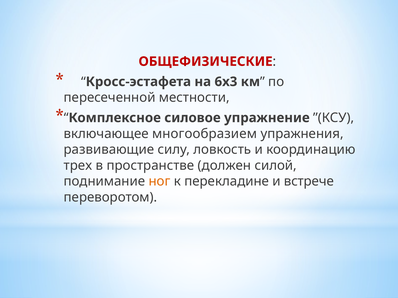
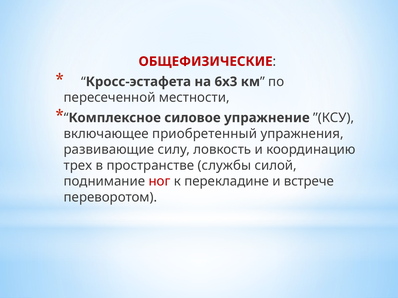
многообразием: многообразием -> приобретенный
должен: должен -> службы
ног colour: orange -> red
